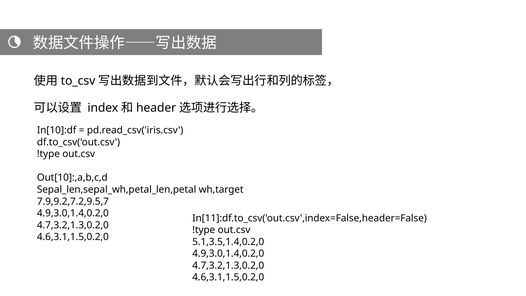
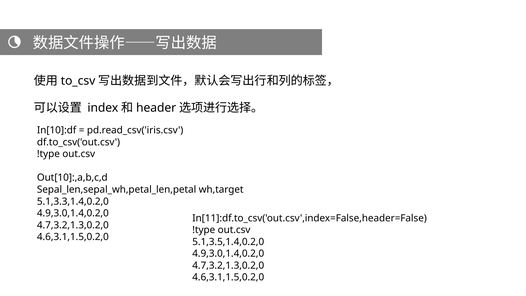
7.9,9.2,7.2,9.5,7: 7.9,9.2,7.2,9.5,7 -> 5.1,3.3,1.4,0.2,0
